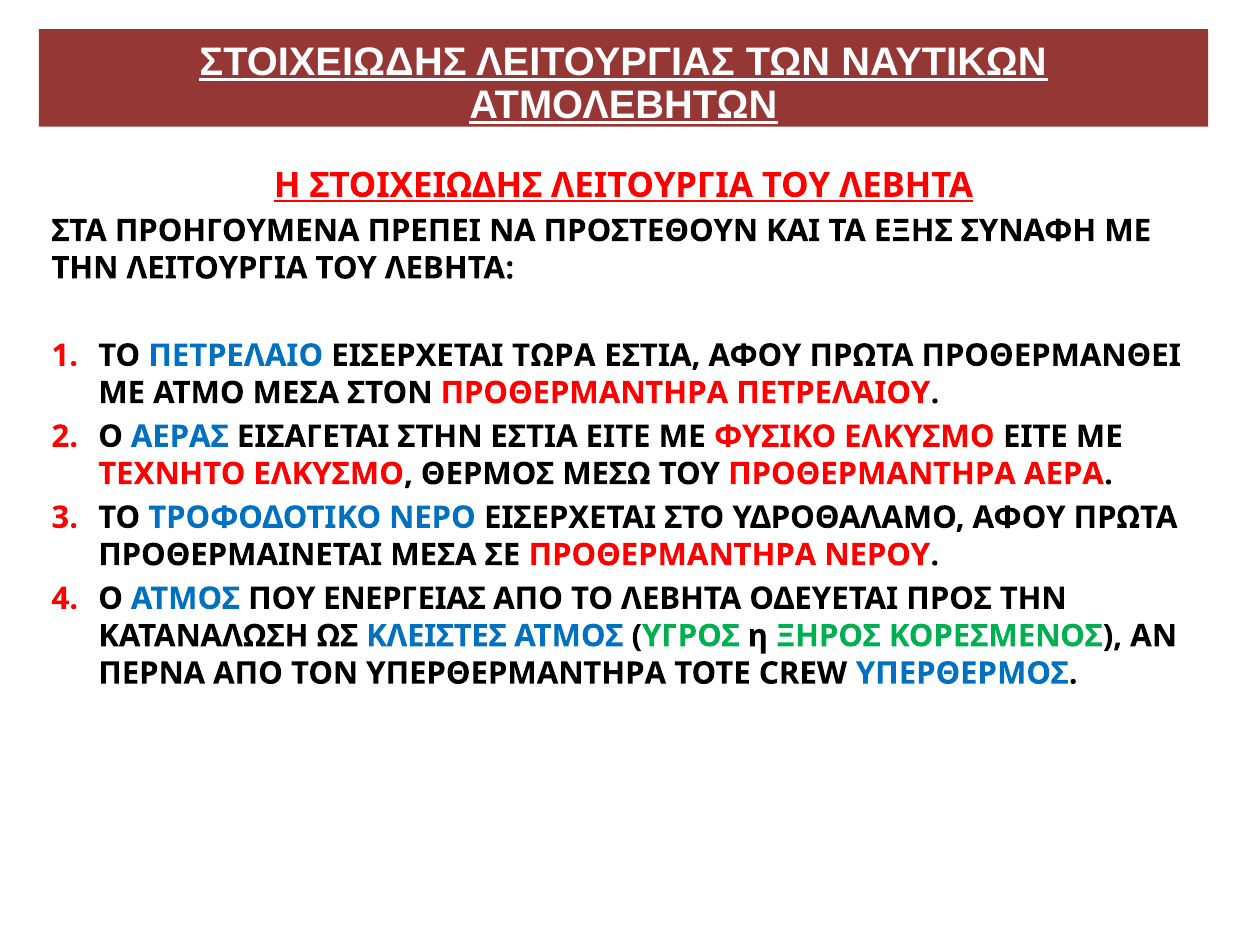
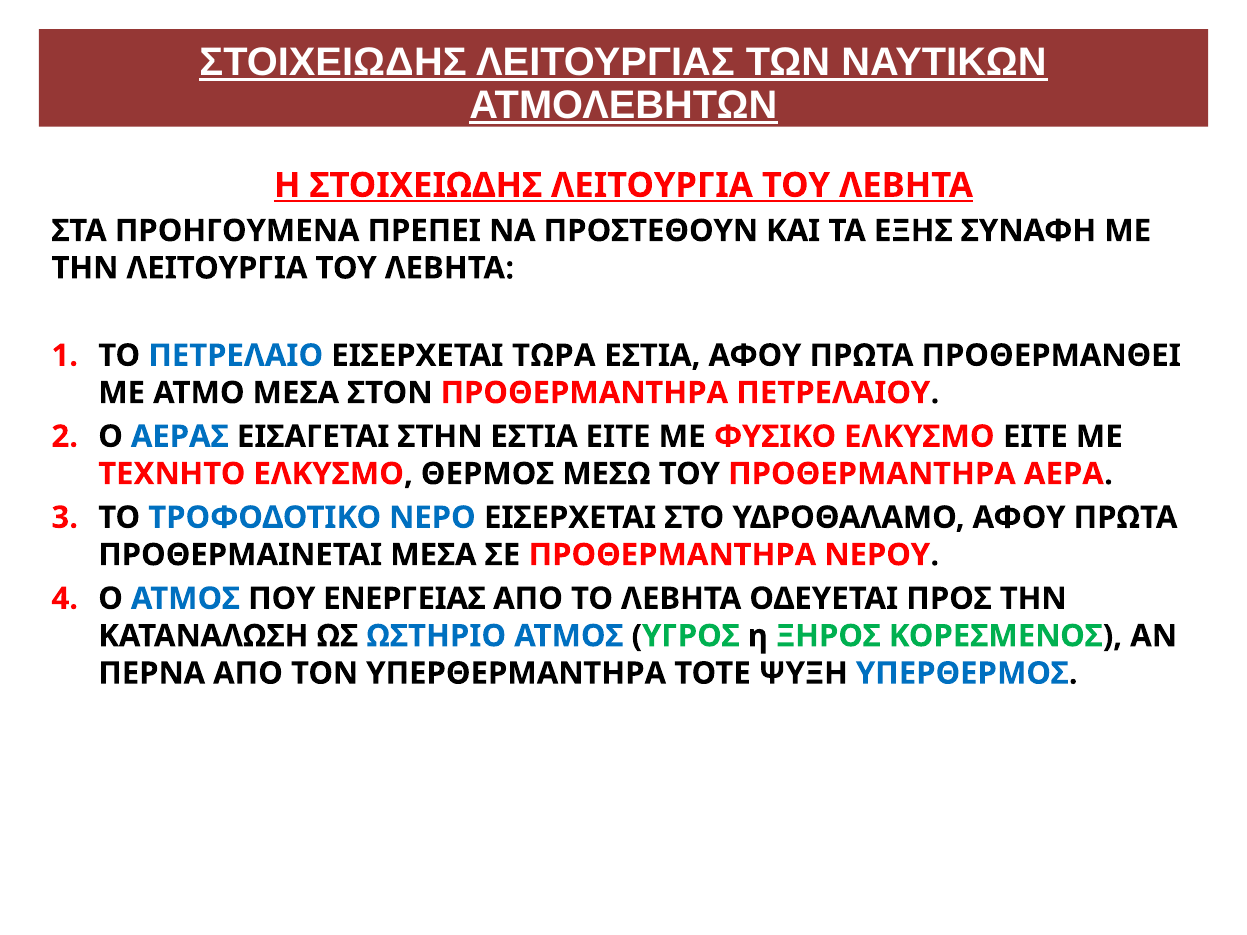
ΚΛΕΙΣΤΕΣ: ΚΛΕΙΣΤΕΣ -> ΩΣΤΗΡΙΟ
CREW: CREW -> ΨΥΞΗ
